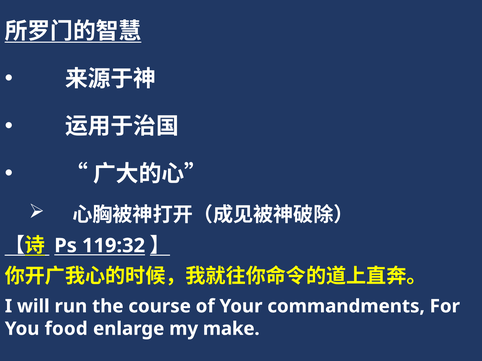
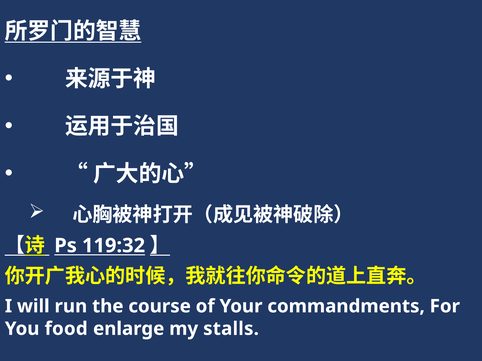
make: make -> stalls
